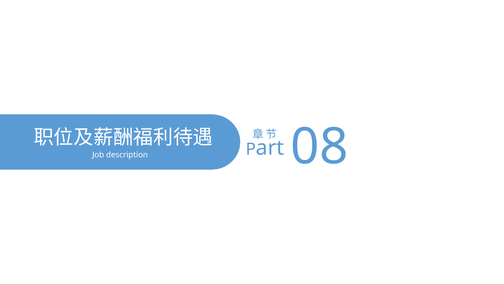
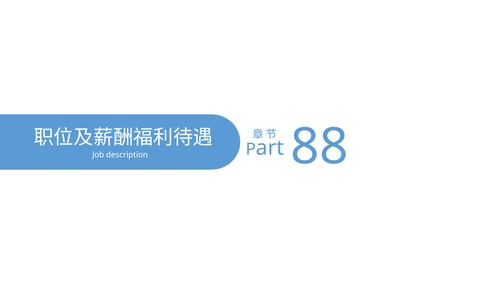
08: 08 -> 88
